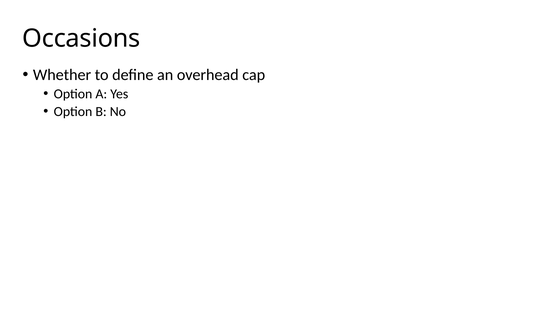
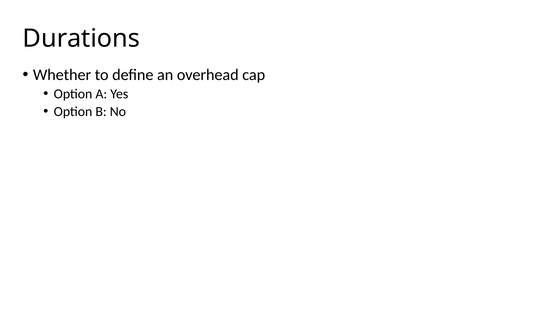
Occasions: Occasions -> Durations
